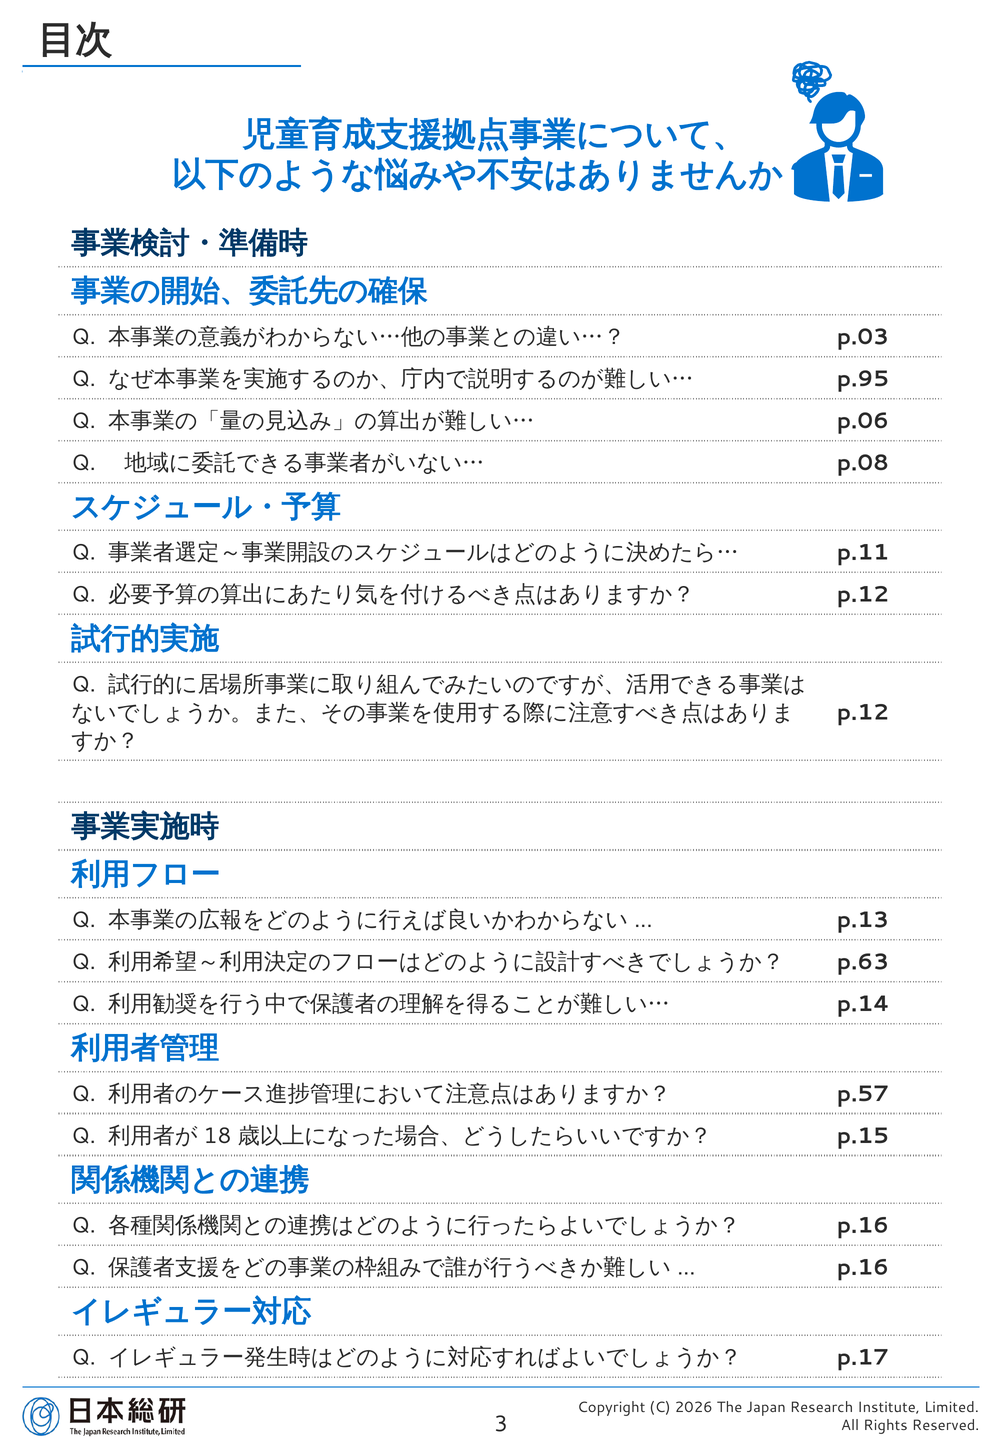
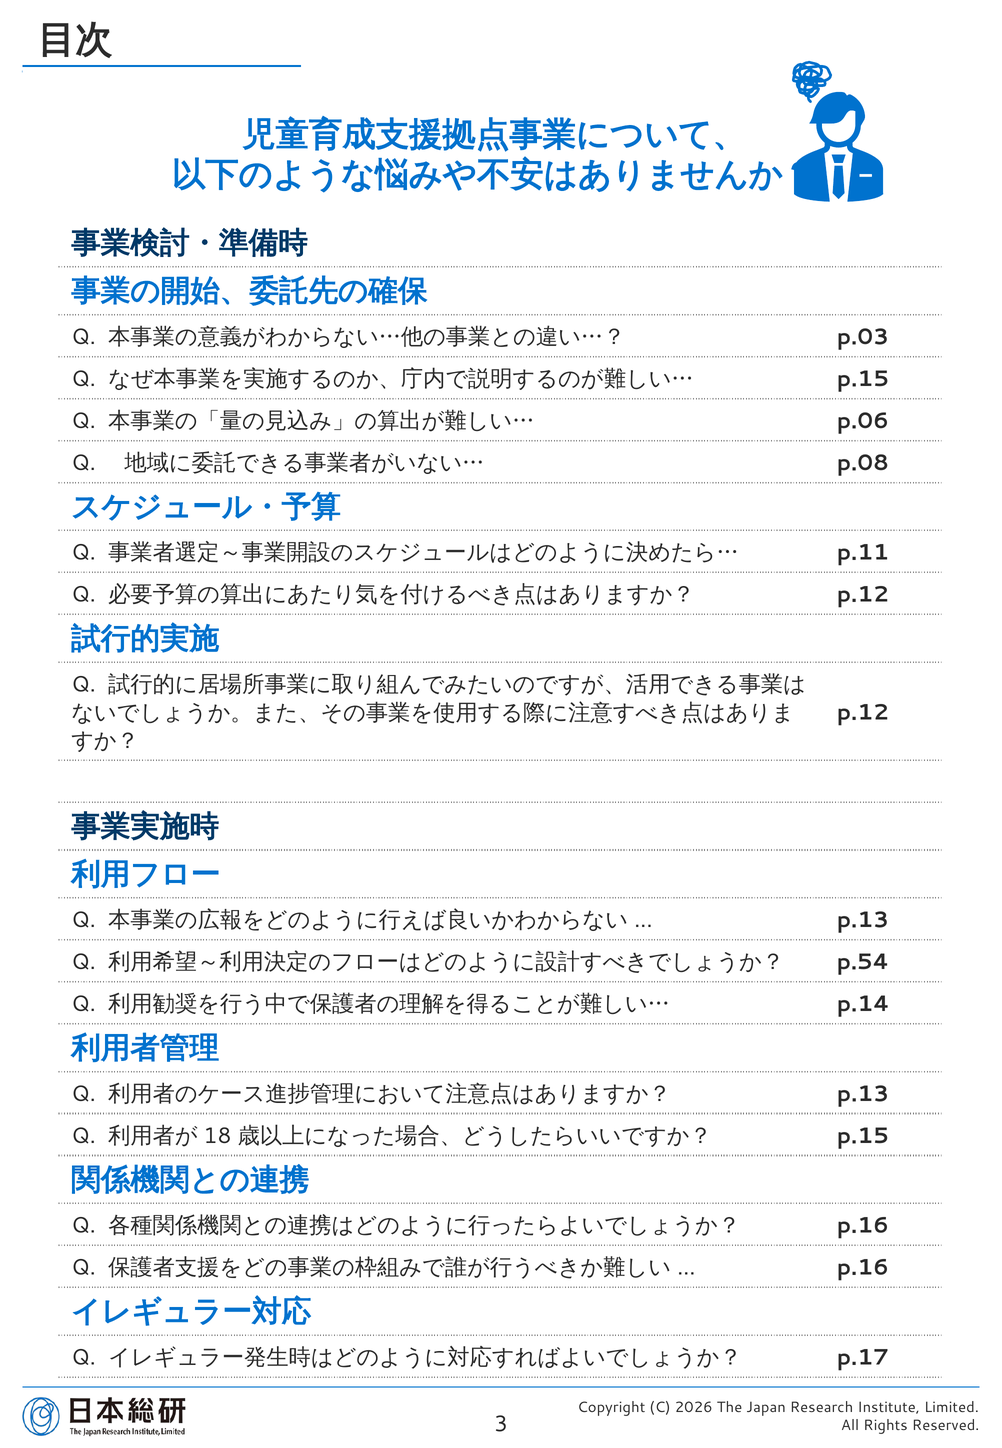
p.95 at (863, 379): p.95 -> p.15
p.63: p.63 -> p.54
p.57 at (863, 1093): p.57 -> p.13
